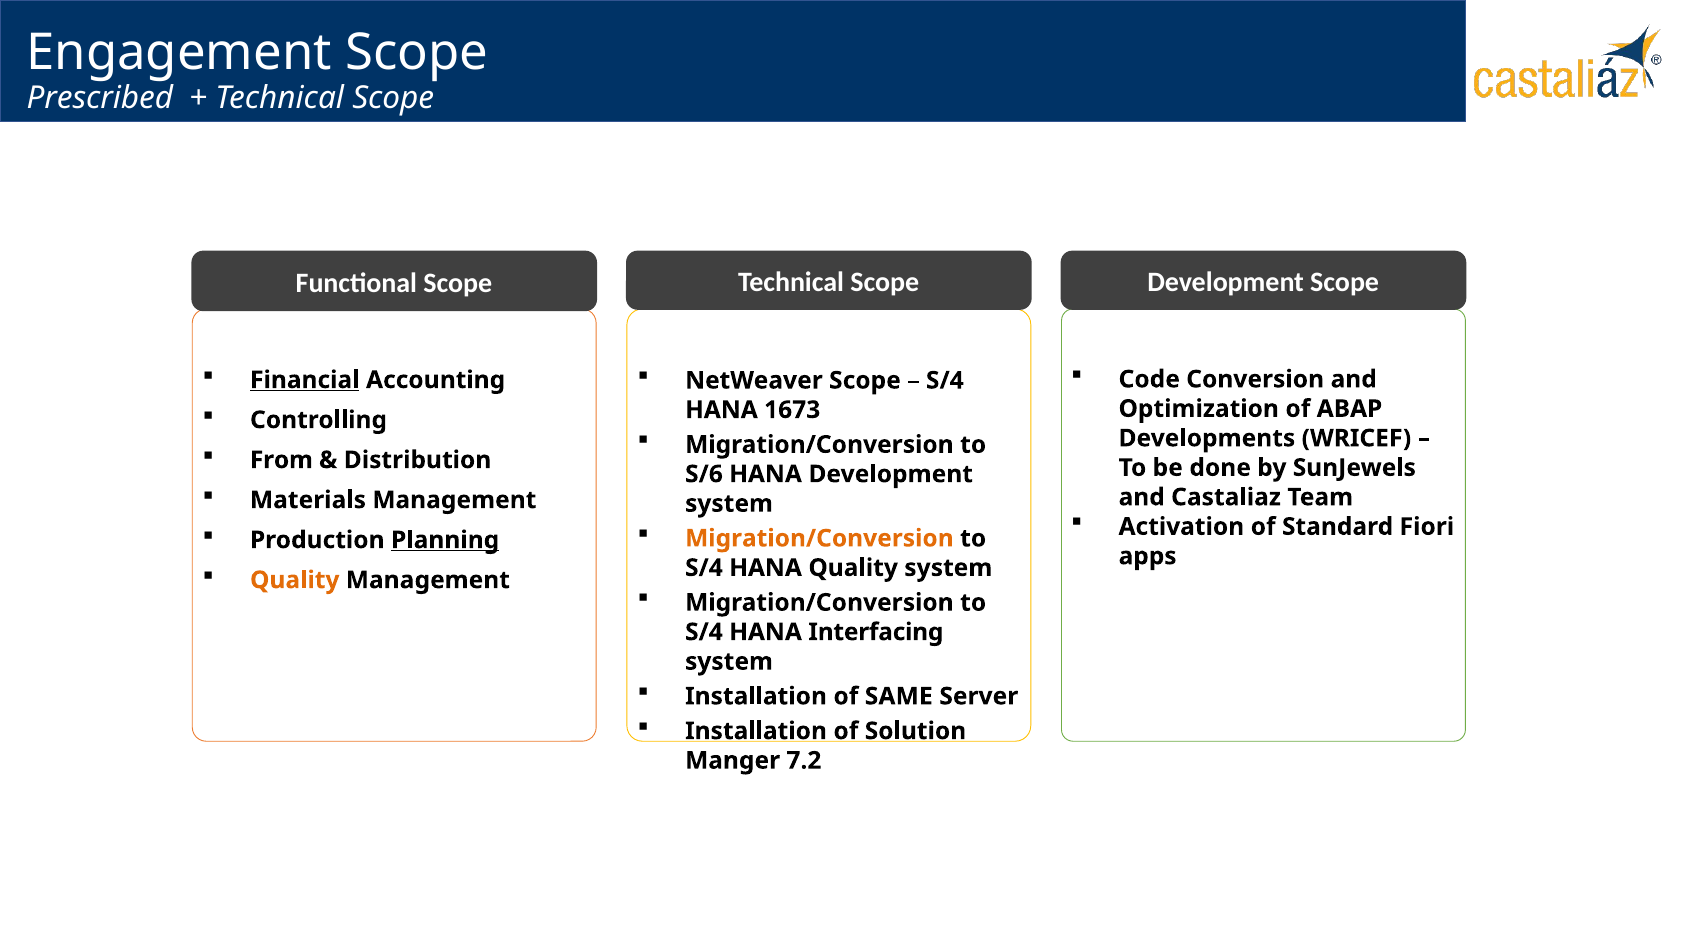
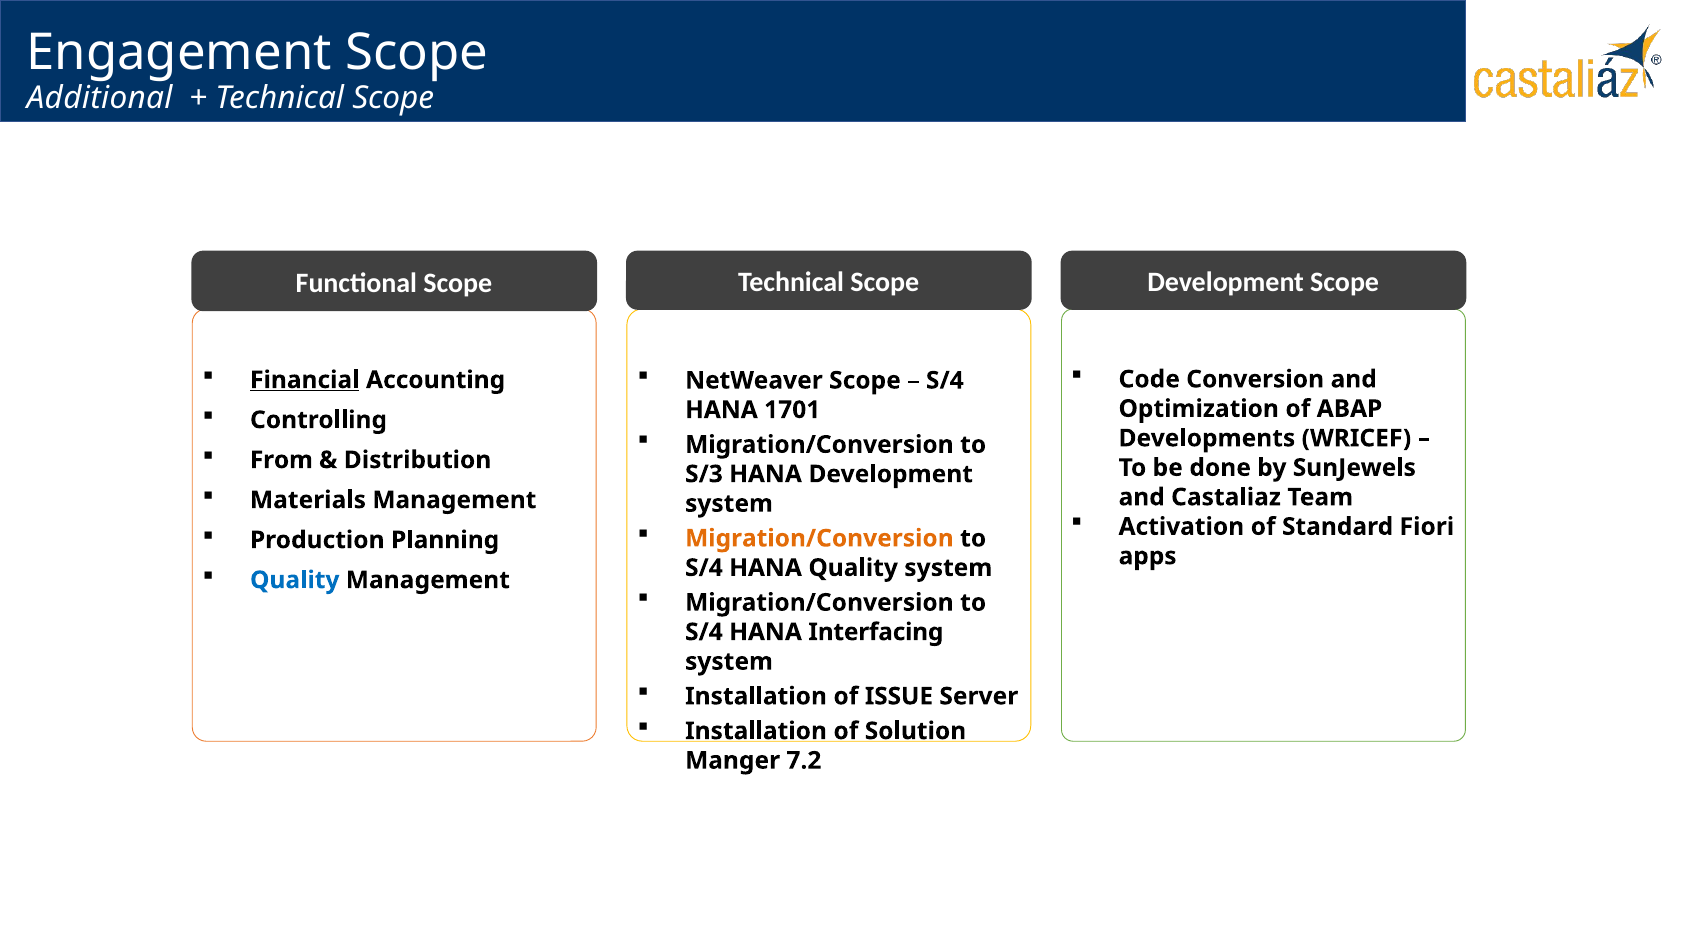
Prescribed: Prescribed -> Additional
1673: 1673 -> 1701
S/6: S/6 -> S/3
Planning underline: present -> none
Quality at (295, 580) colour: orange -> blue
SAME: SAME -> ISSUE
